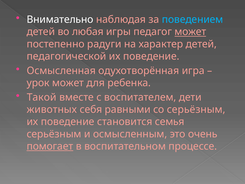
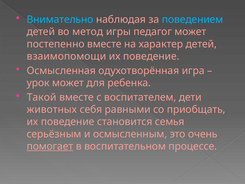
Внимательно colour: white -> light blue
любая: любая -> метод
может at (190, 32) underline: present -> none
постепенно радуги: радуги -> вместе
педагогической: педагогической -> взаимопомощи
со серьёзным: серьёзным -> приобщать
